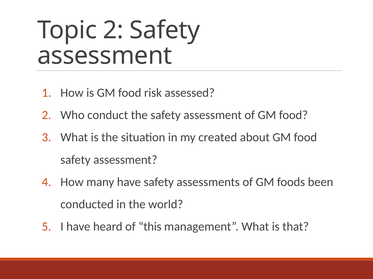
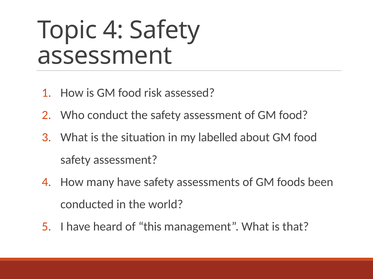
Topic 2: 2 -> 4
created: created -> labelled
